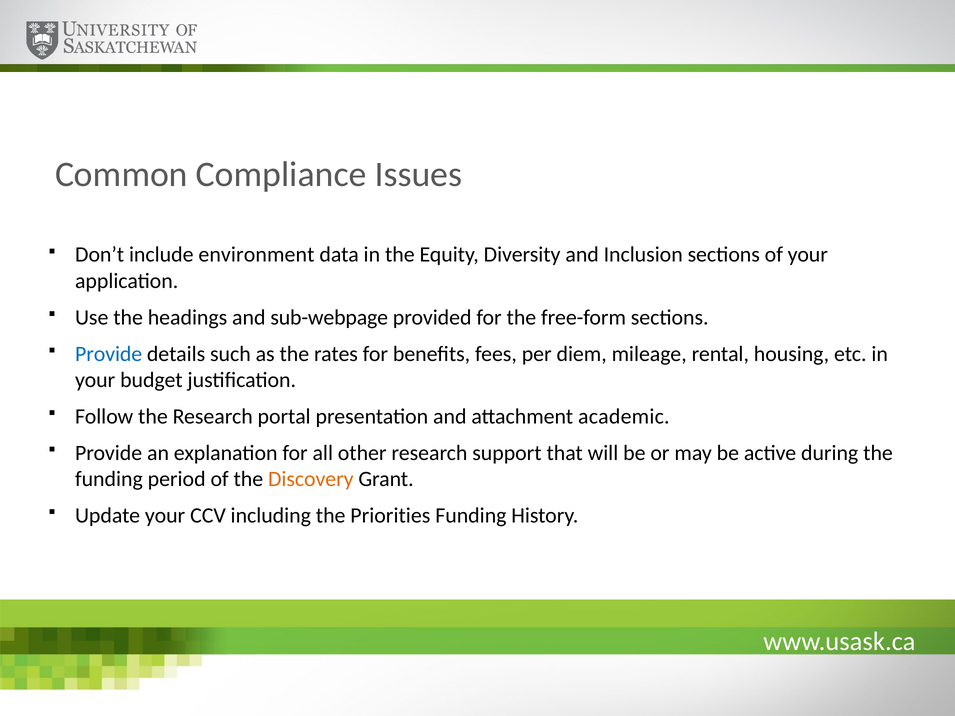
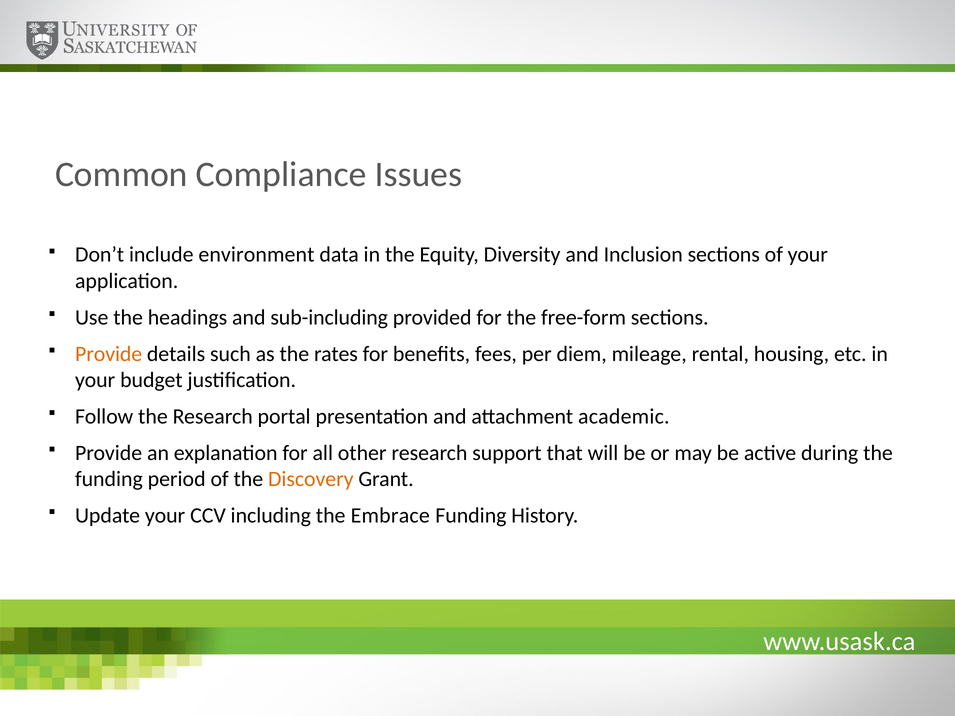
sub-webpage: sub-webpage -> sub-including
Provide at (109, 354) colour: blue -> orange
Priorities: Priorities -> Embrace
